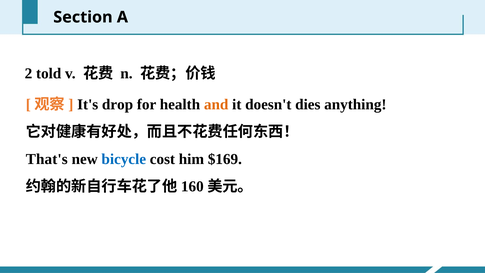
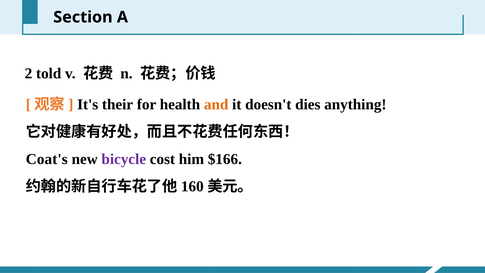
drop: drop -> their
That's: That's -> Coat's
bicycle colour: blue -> purple
$169: $169 -> $166
